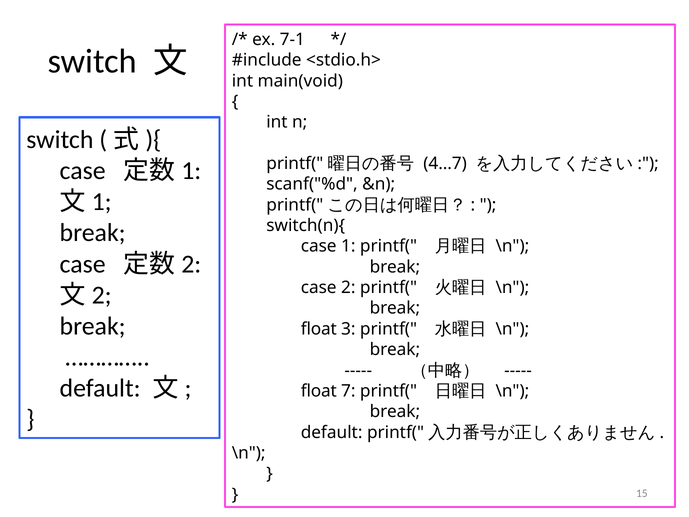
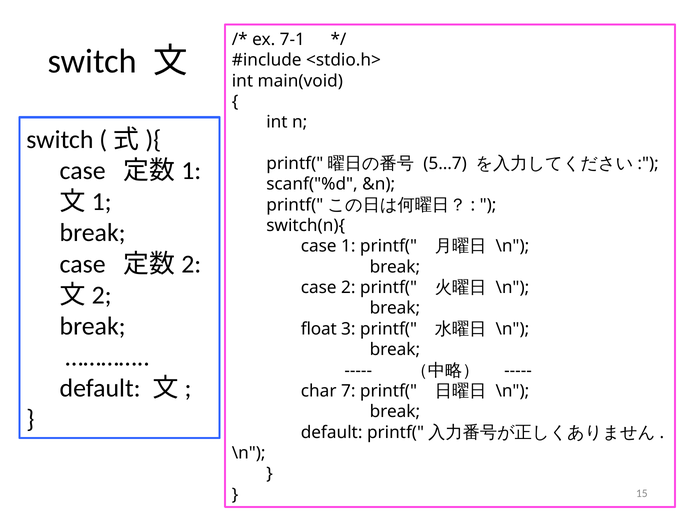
4…7: 4…7 -> 5…7
float at (319, 391): float -> char
